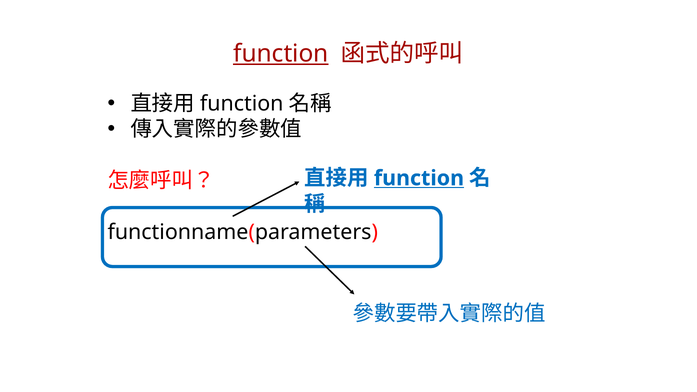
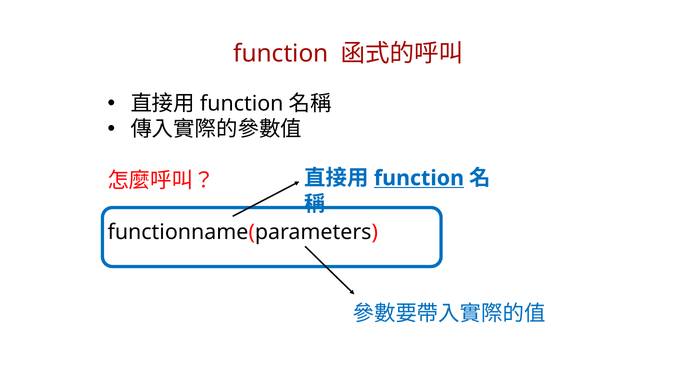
function at (281, 54) underline: present -> none
